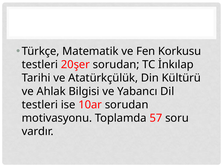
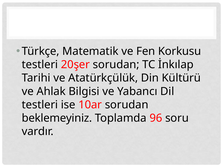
motivasyonu: motivasyonu -> beklemeyiniz
57: 57 -> 96
